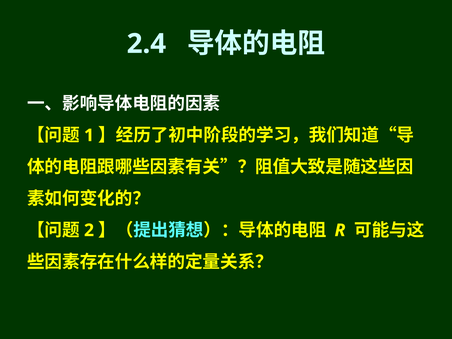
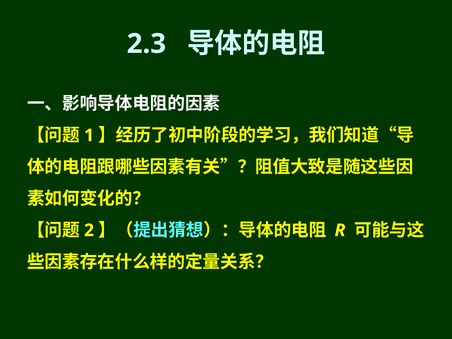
2.4: 2.4 -> 2.3
